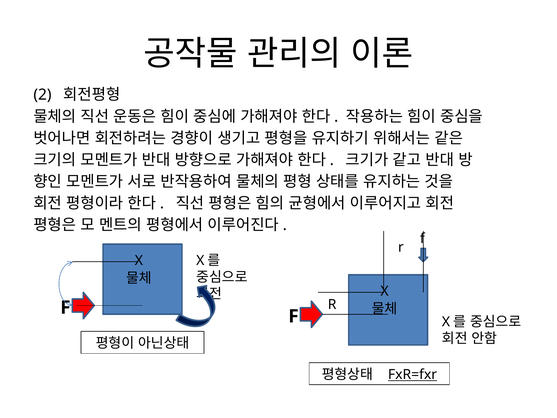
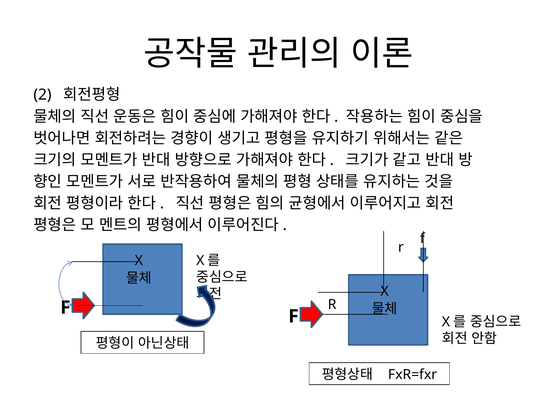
FxR=fxr underline: present -> none
